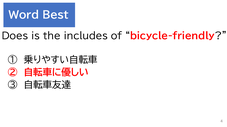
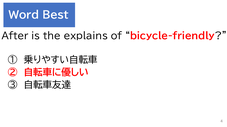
Does: Does -> After
includes: includes -> explains
